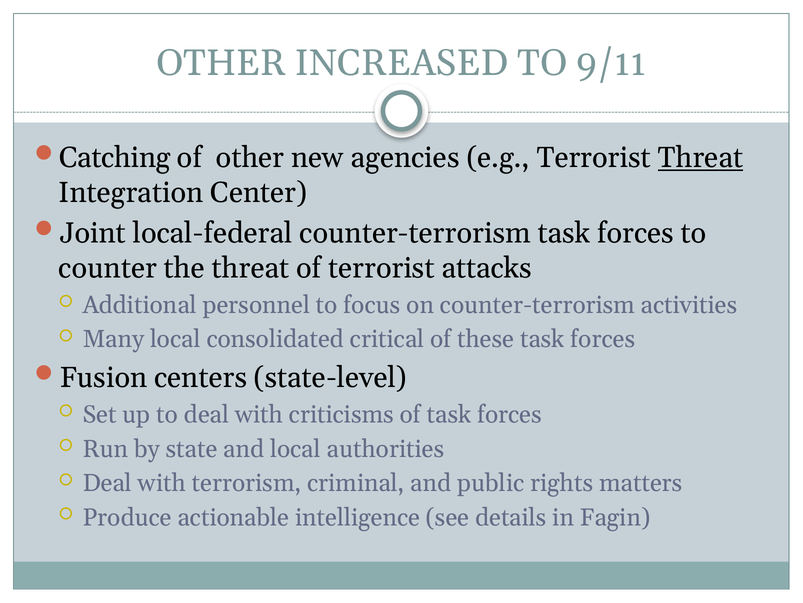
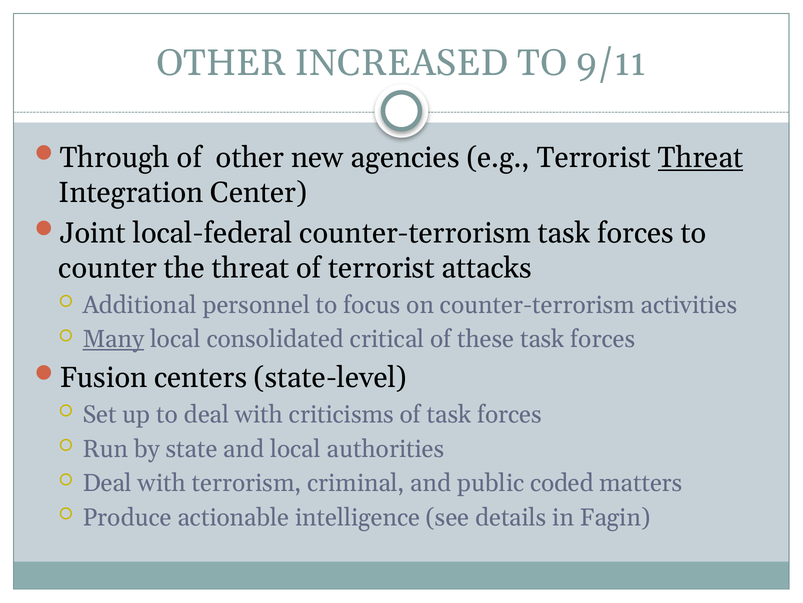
Catching: Catching -> Through
Many underline: none -> present
rights: rights -> coded
